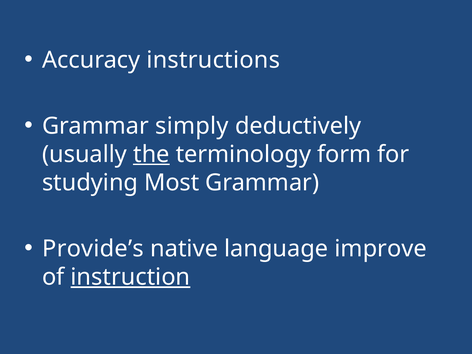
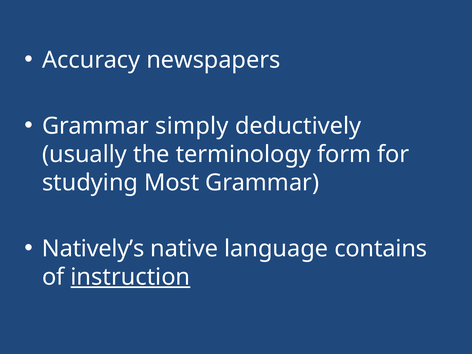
instructions: instructions -> newspapers
the underline: present -> none
Provide’s: Provide’s -> Natively’s
improve: improve -> contains
